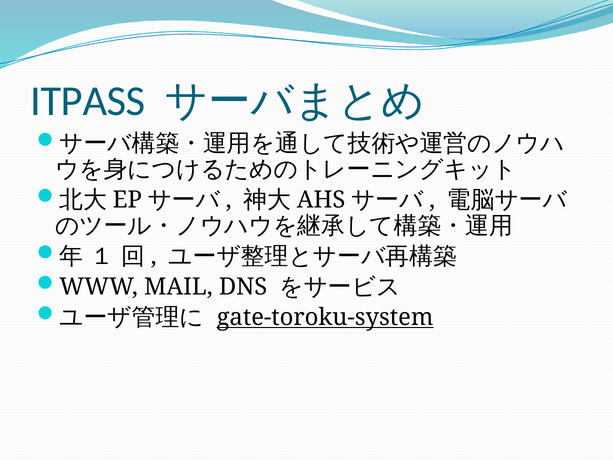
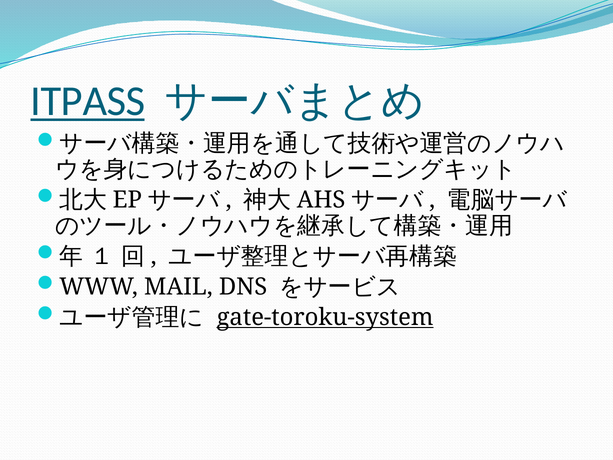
ITPASS underline: none -> present
